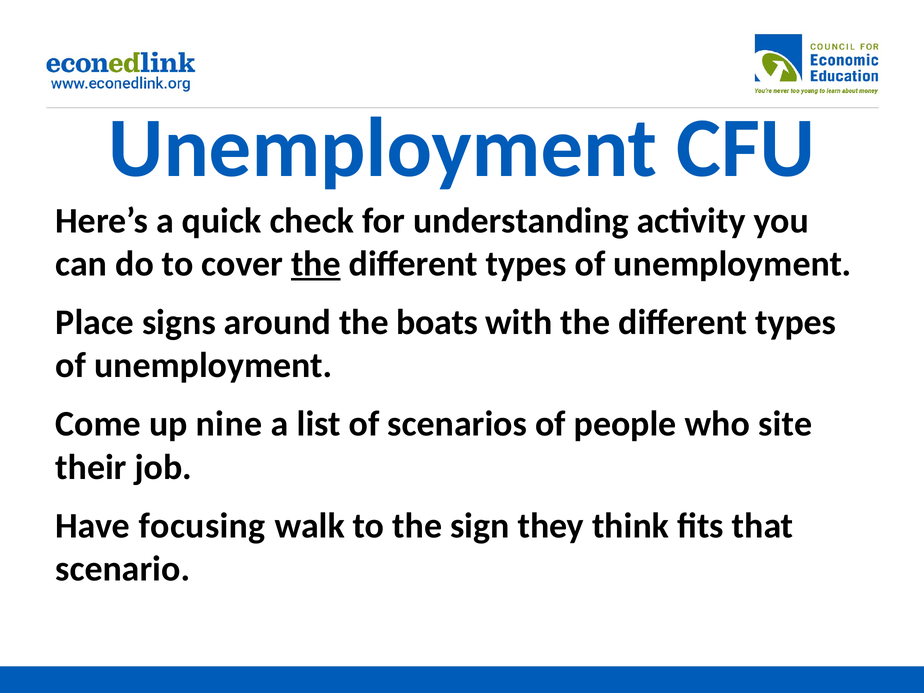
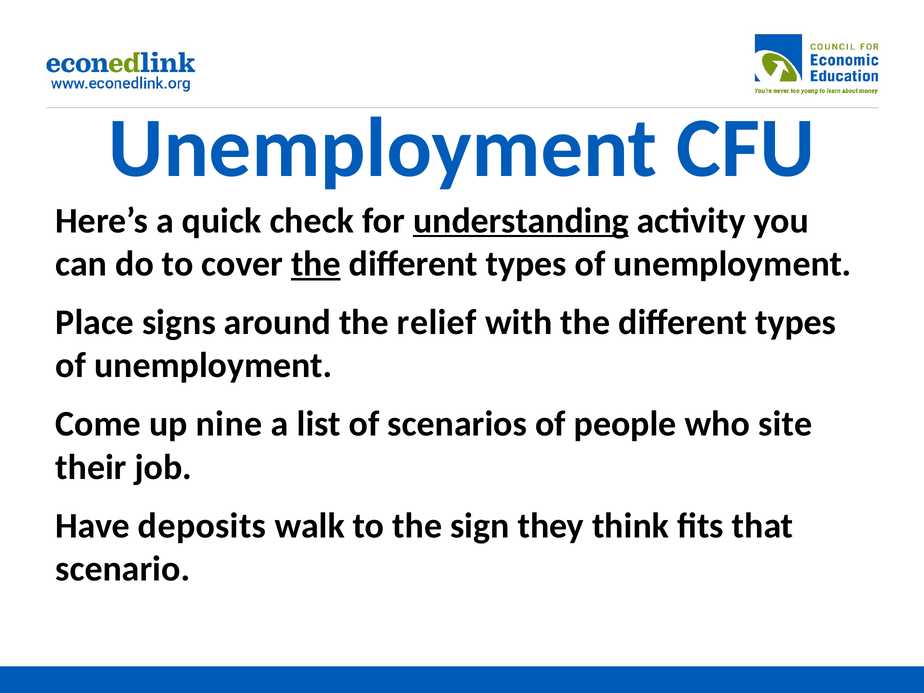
understanding underline: none -> present
boats: boats -> relief
focusing: focusing -> deposits
